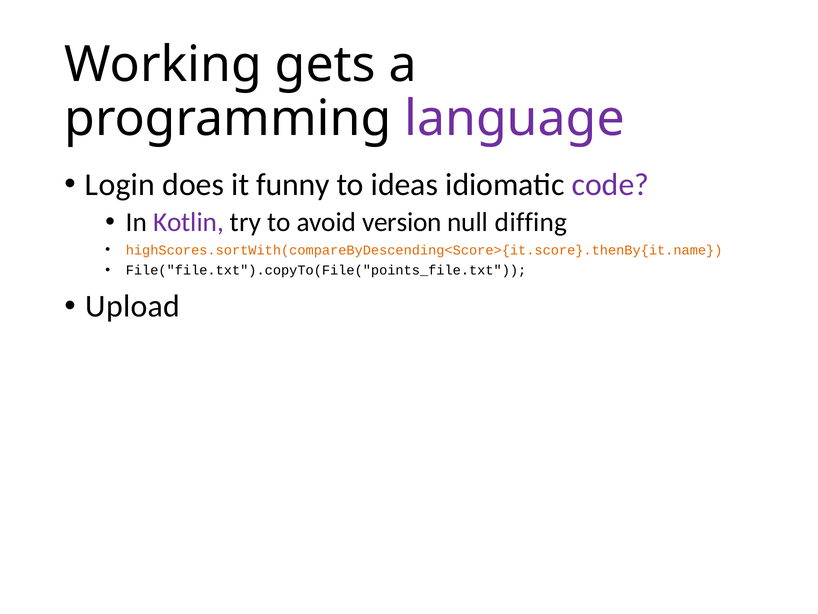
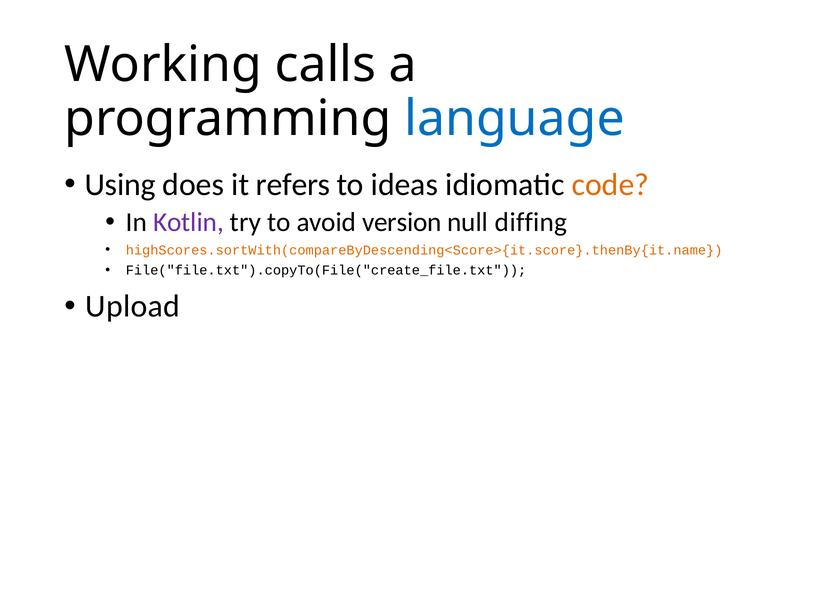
gets: gets -> calls
language colour: purple -> blue
Login: Login -> Using
funny: funny -> refers
code colour: purple -> orange
File("file.txt").copyTo(File("points_file.txt: File("file.txt").copyTo(File("points_file.txt -> File("file.txt").copyTo(File("create_file.txt
